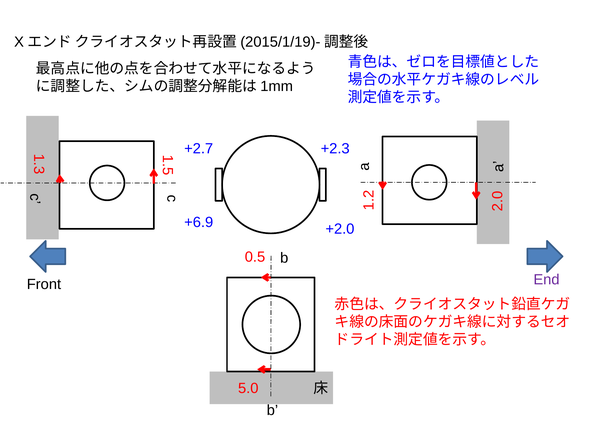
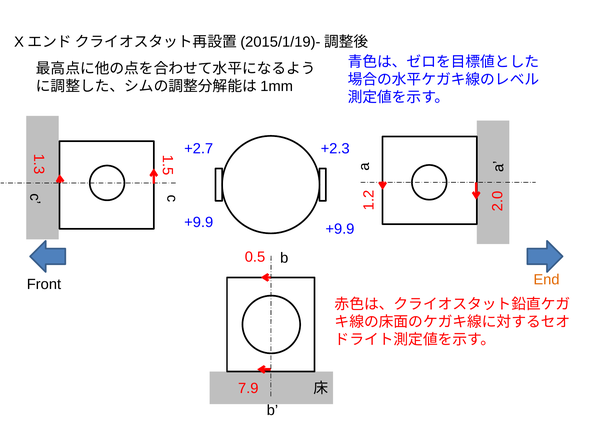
+6.9 at (199, 222): +6.9 -> +9.9
+2.0 at (340, 229): +2.0 -> +9.9
End colour: purple -> orange
5.0: 5.0 -> 7.9
